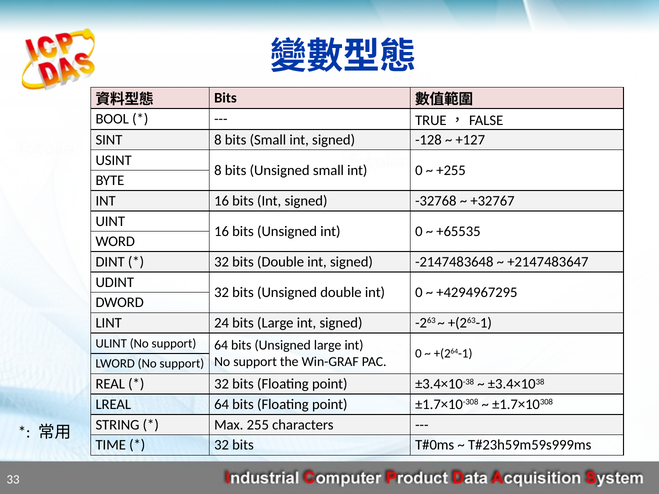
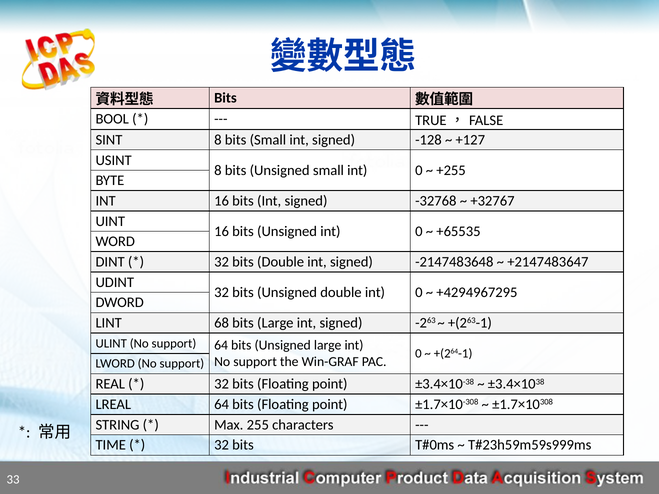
24: 24 -> 68
